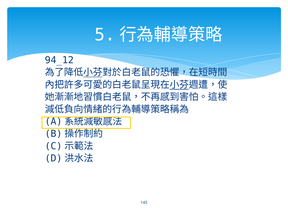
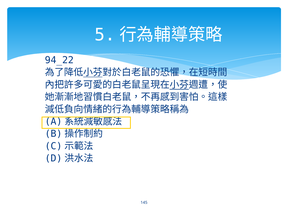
94_12: 94_12 -> 94_22
